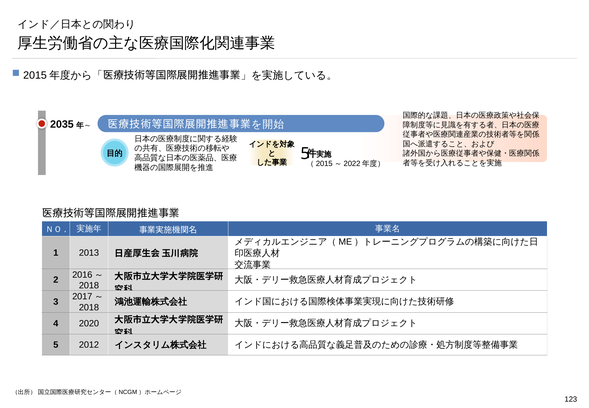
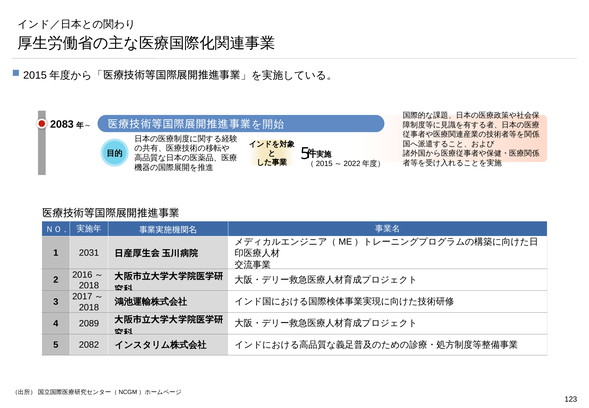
2035: 2035 -> 2083
2013: 2013 -> 2031
2020: 2020 -> 2089
2012: 2012 -> 2082
